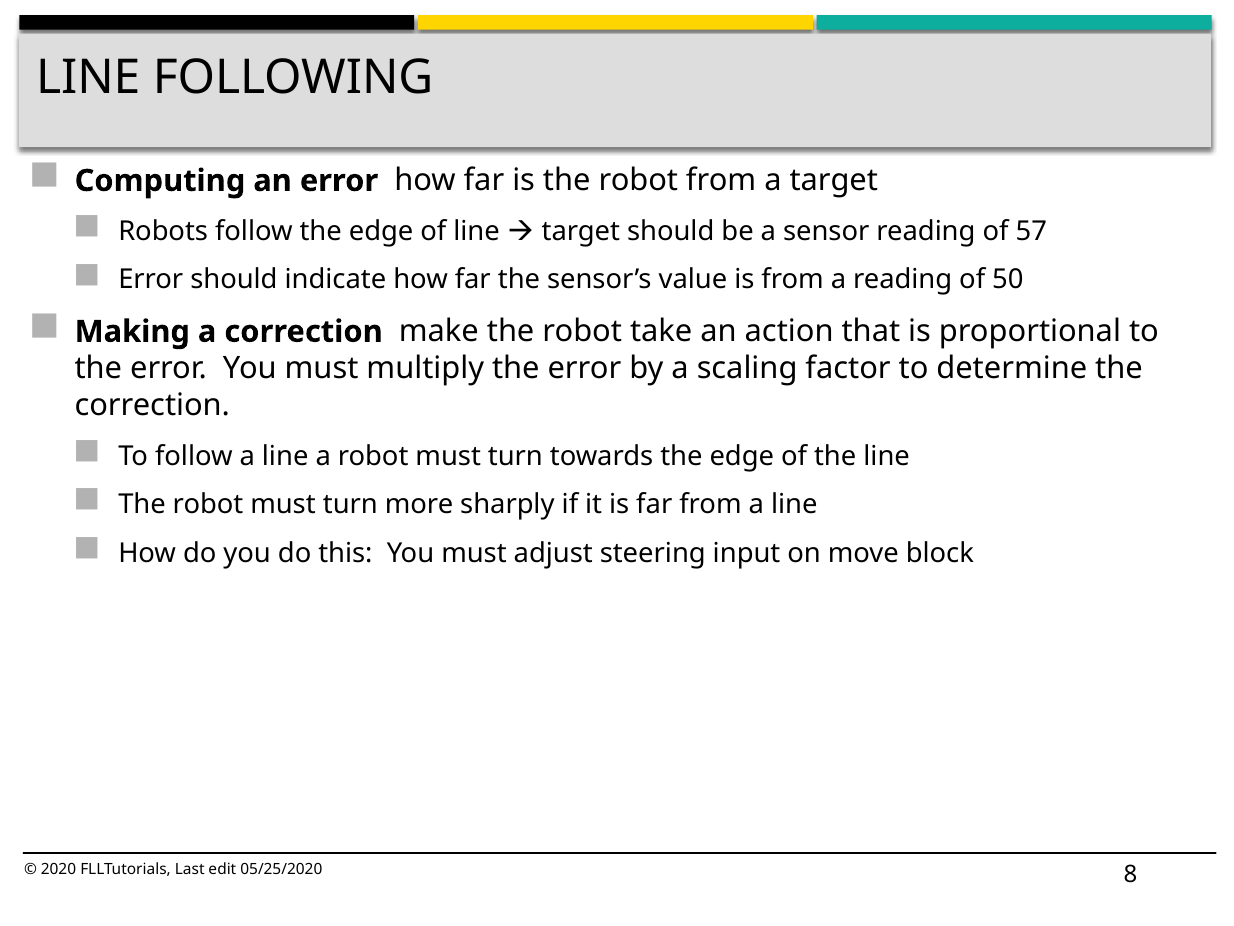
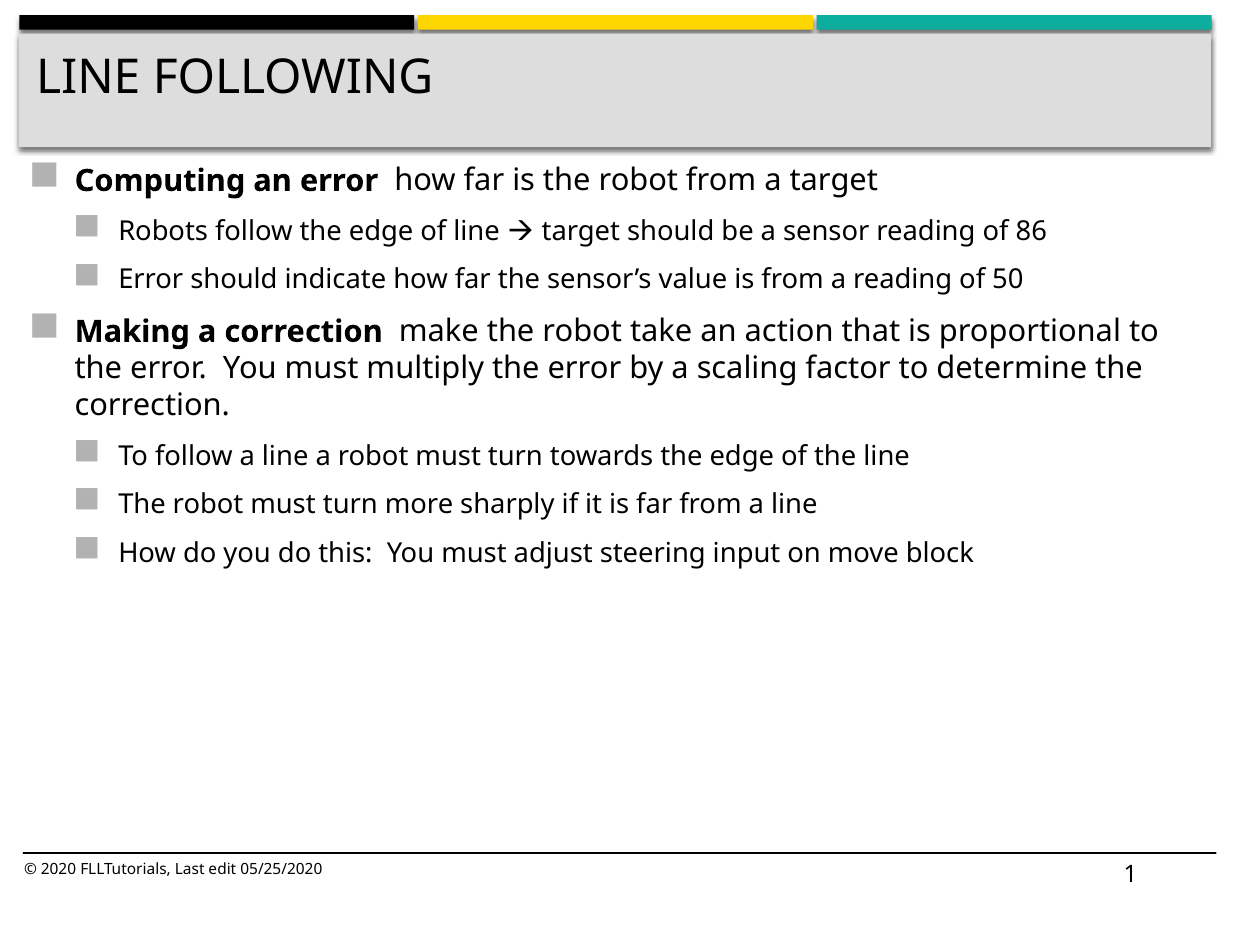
57: 57 -> 86
8: 8 -> 1
